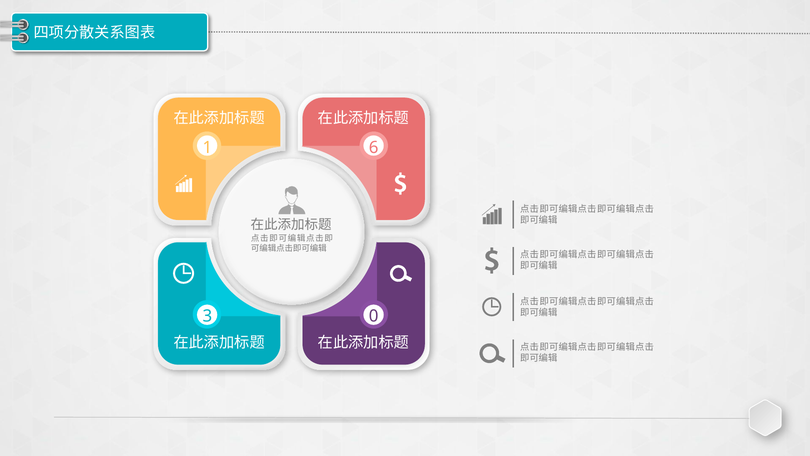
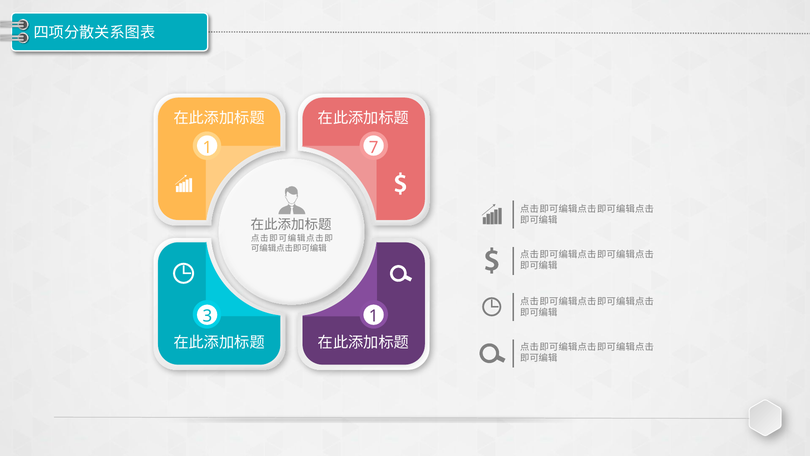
6: 6 -> 7
3 0: 0 -> 1
